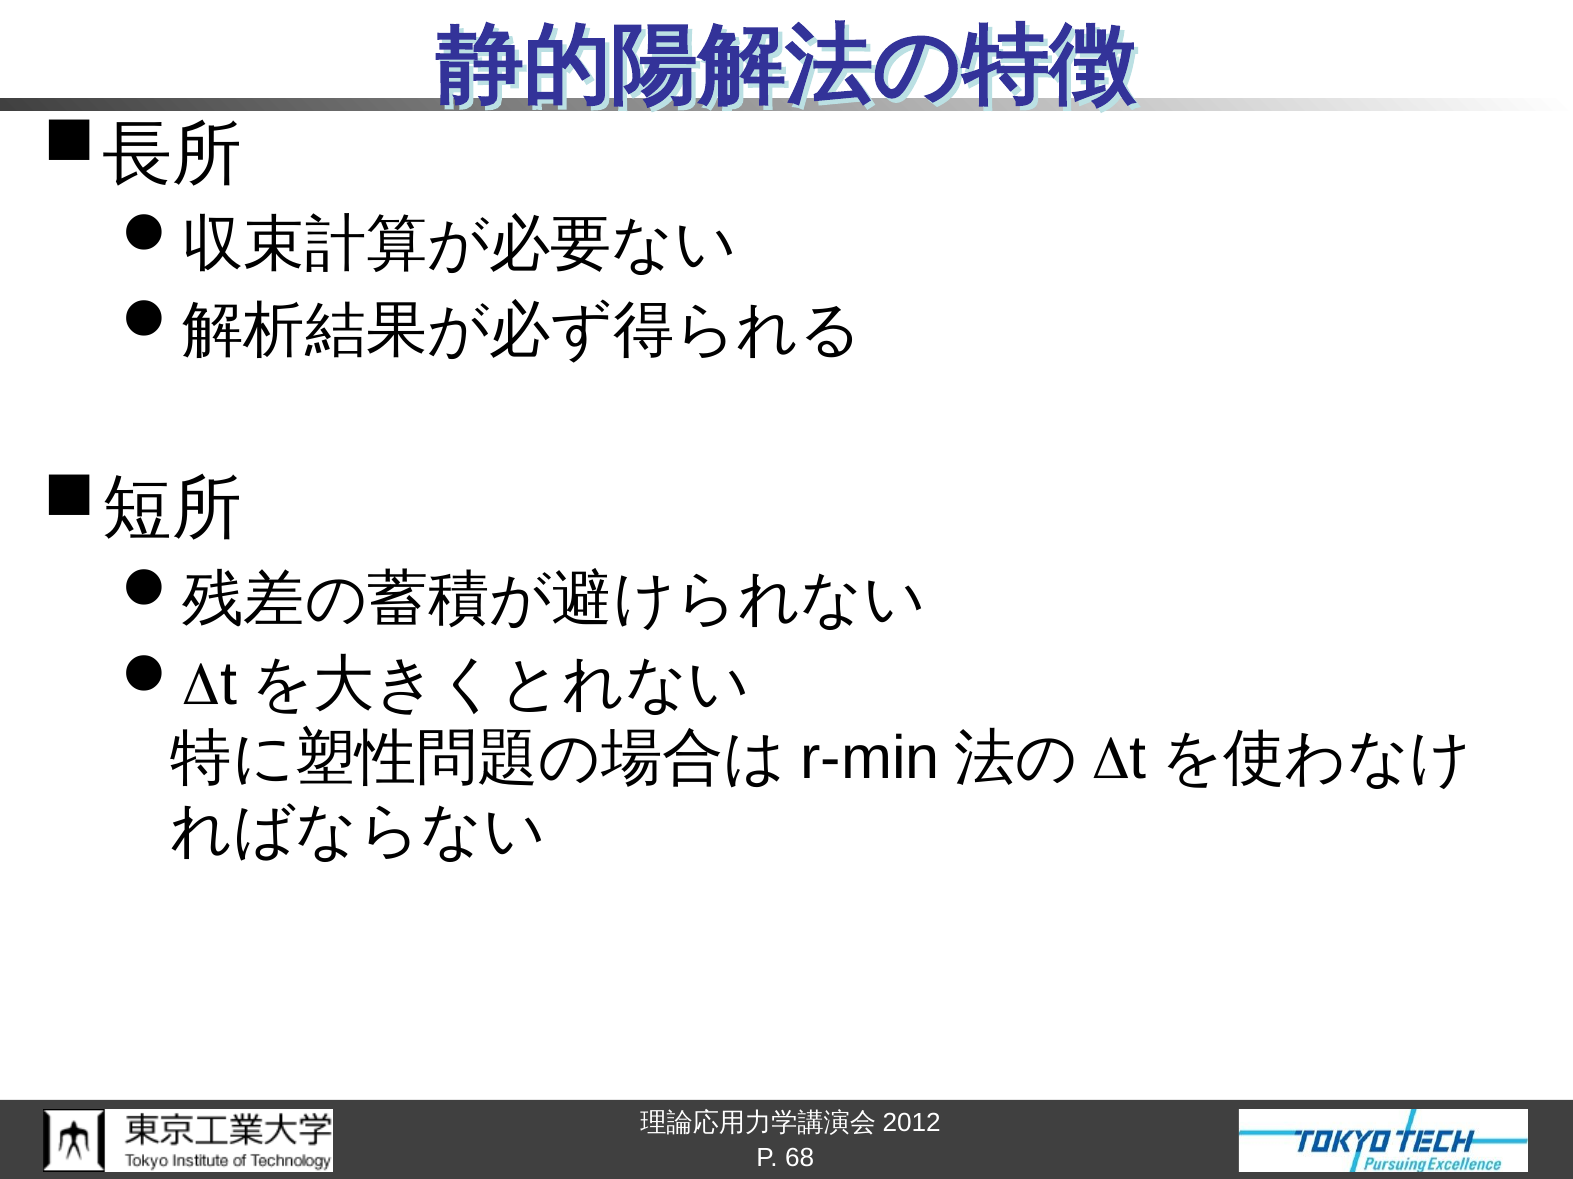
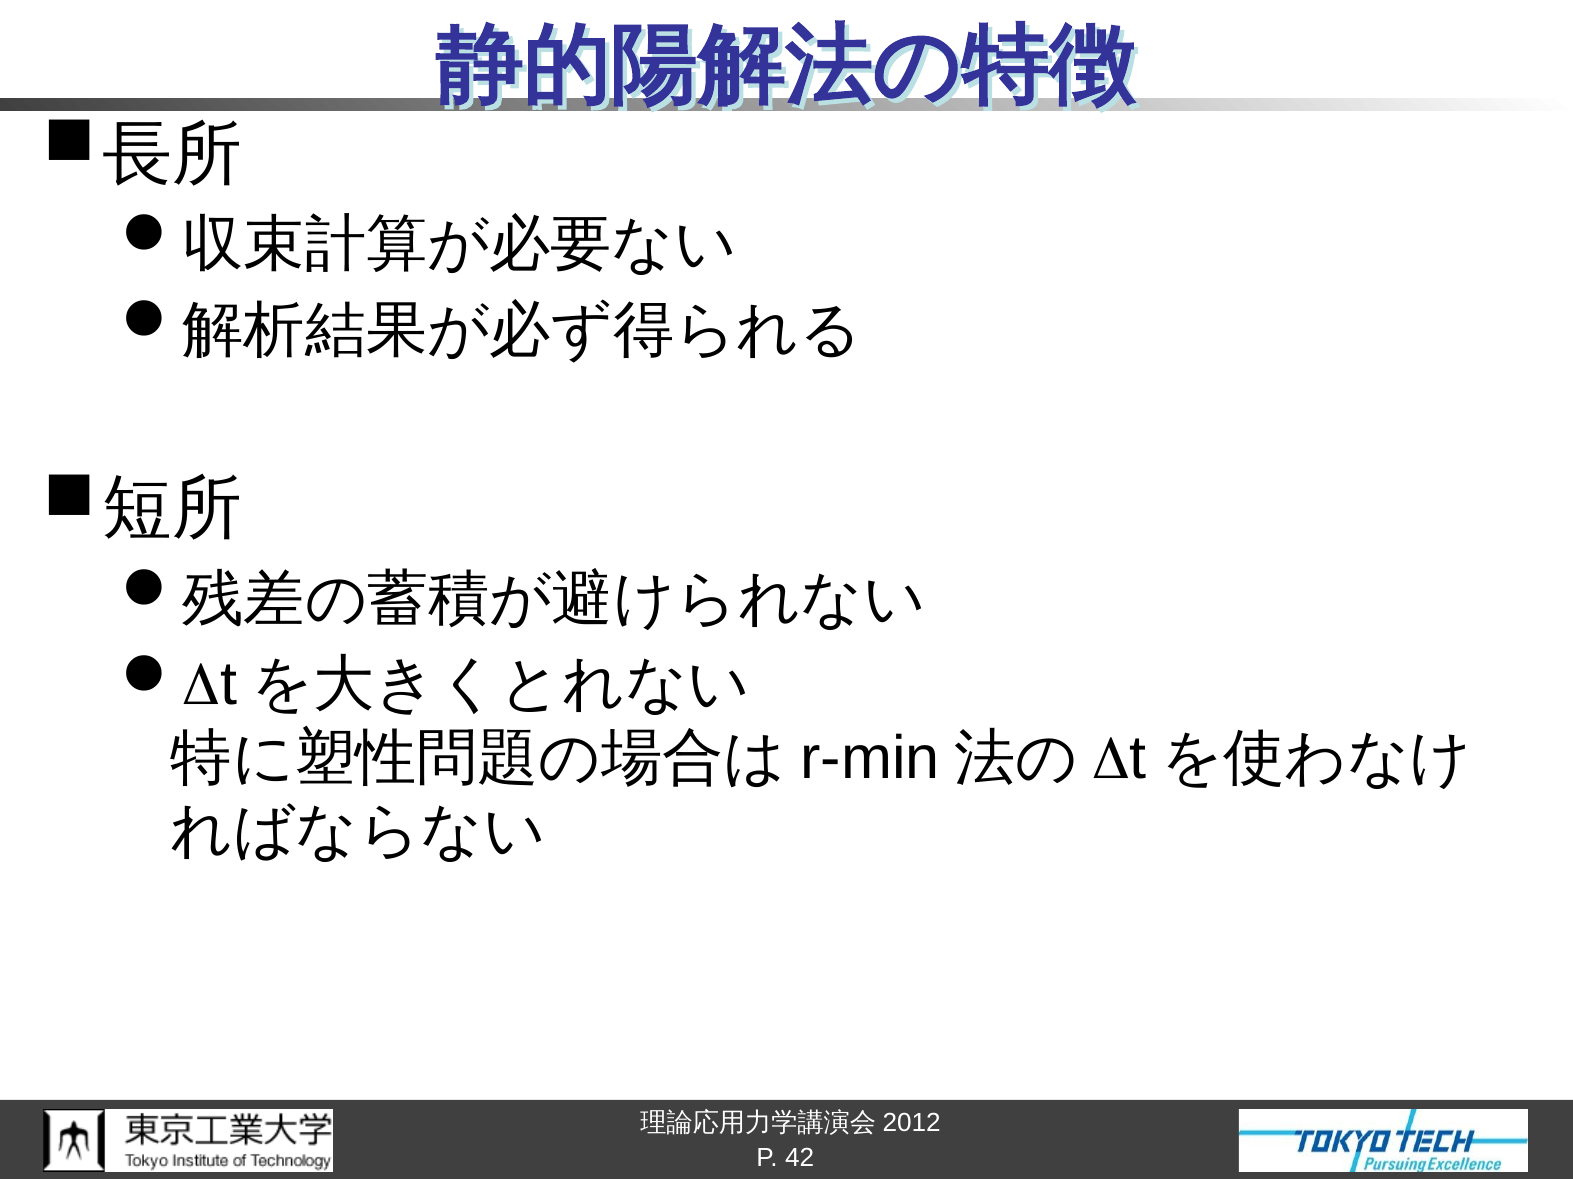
68: 68 -> 42
